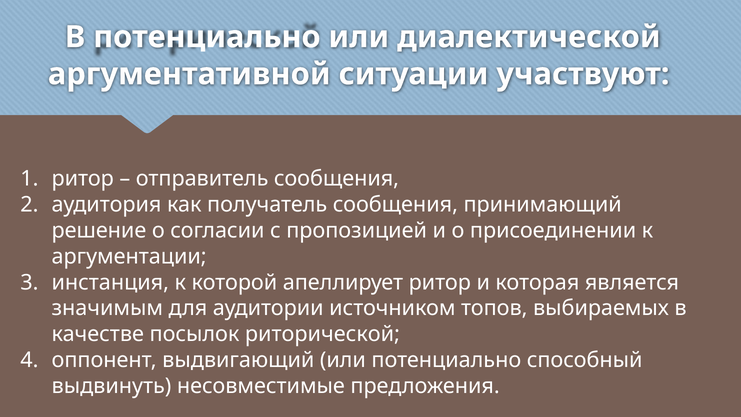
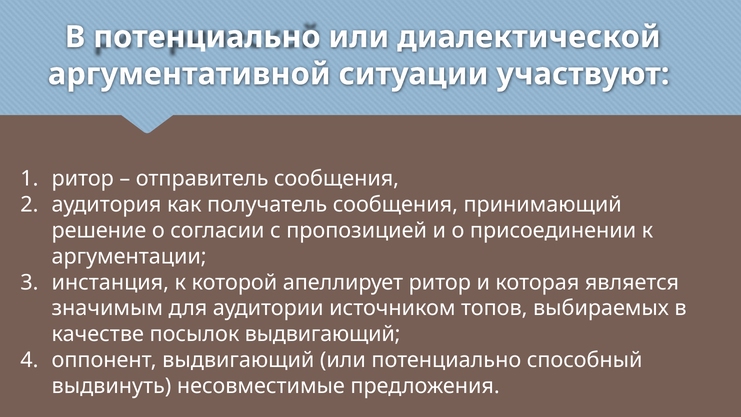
посылок риторической: риторической -> выдвигающий
